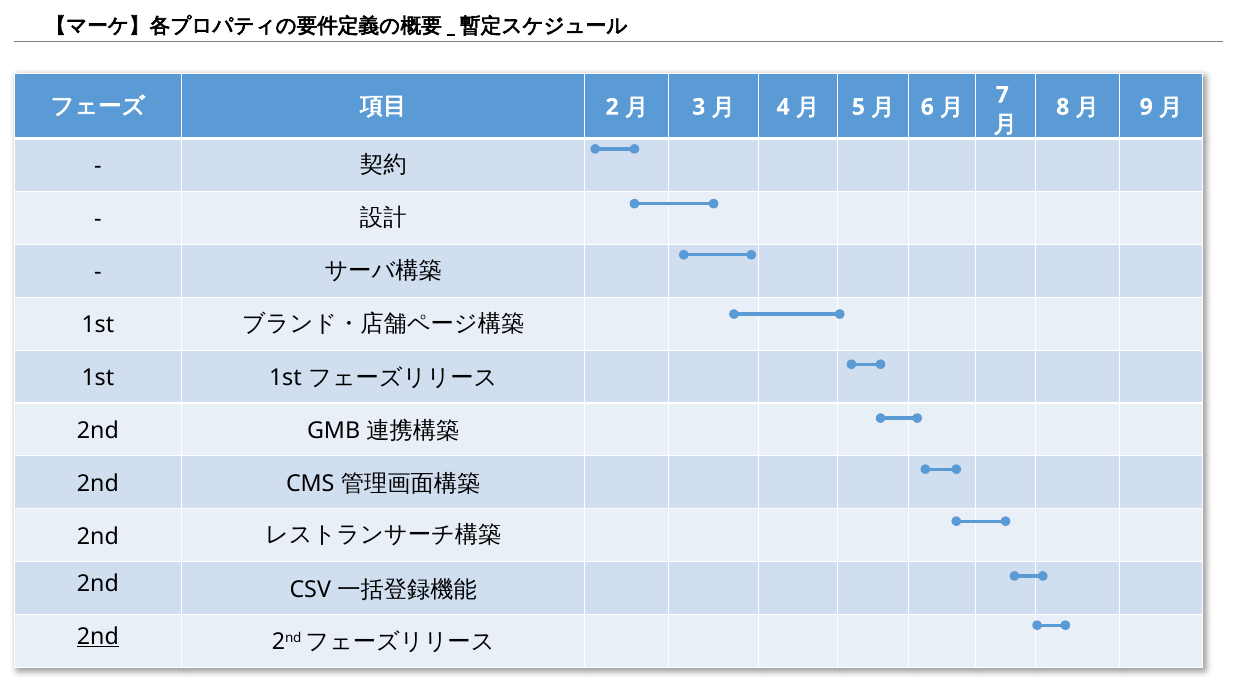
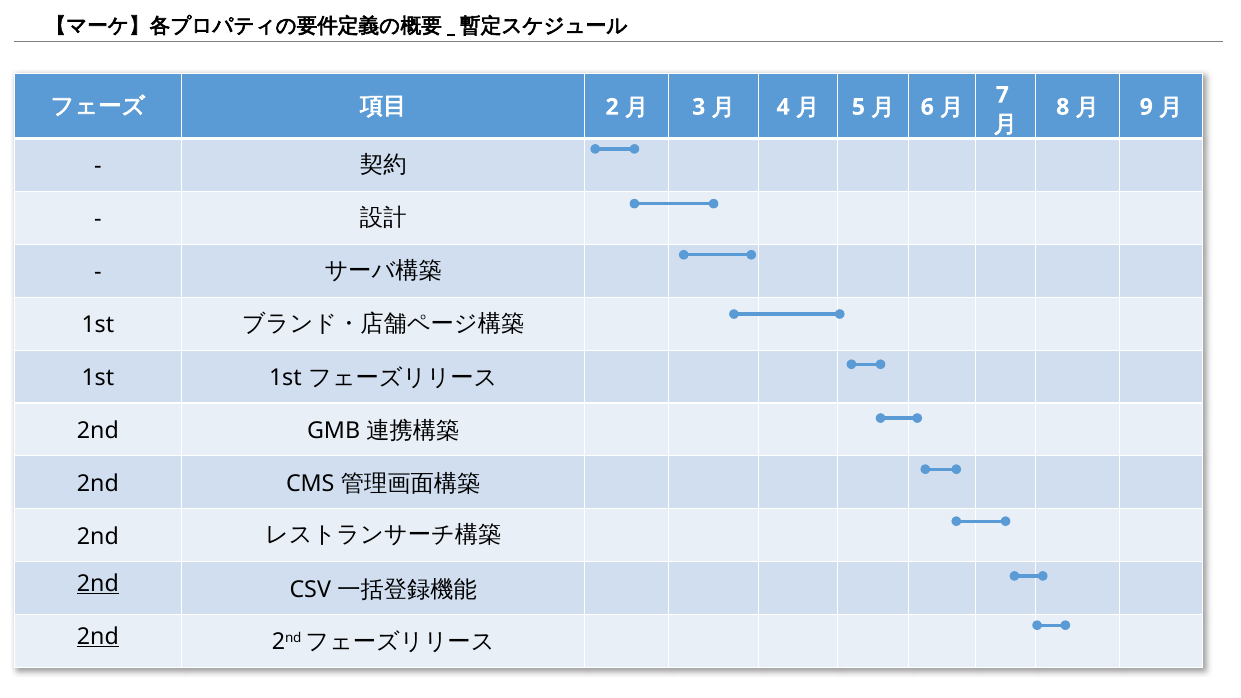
2nd at (98, 584) underline: none -> present
